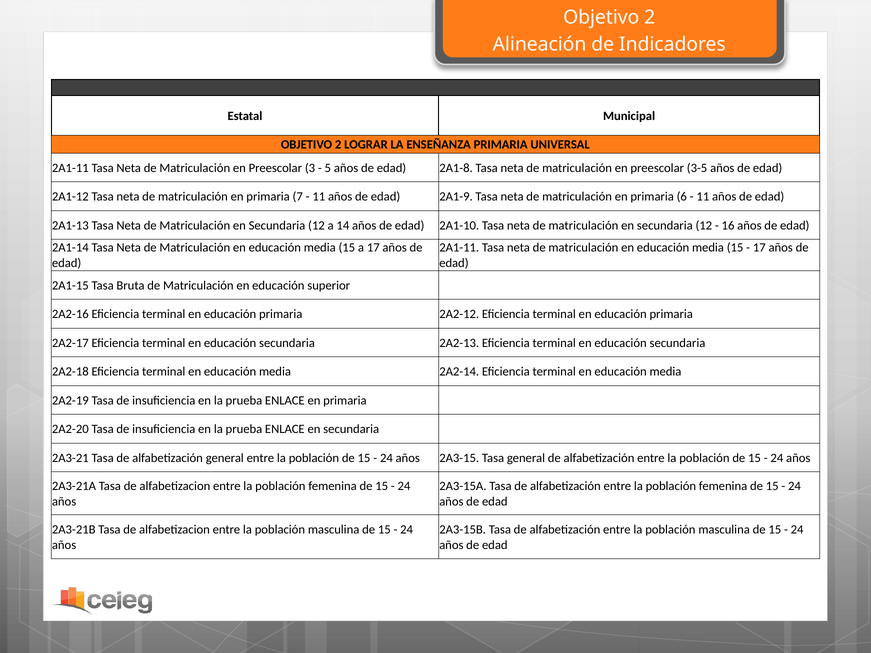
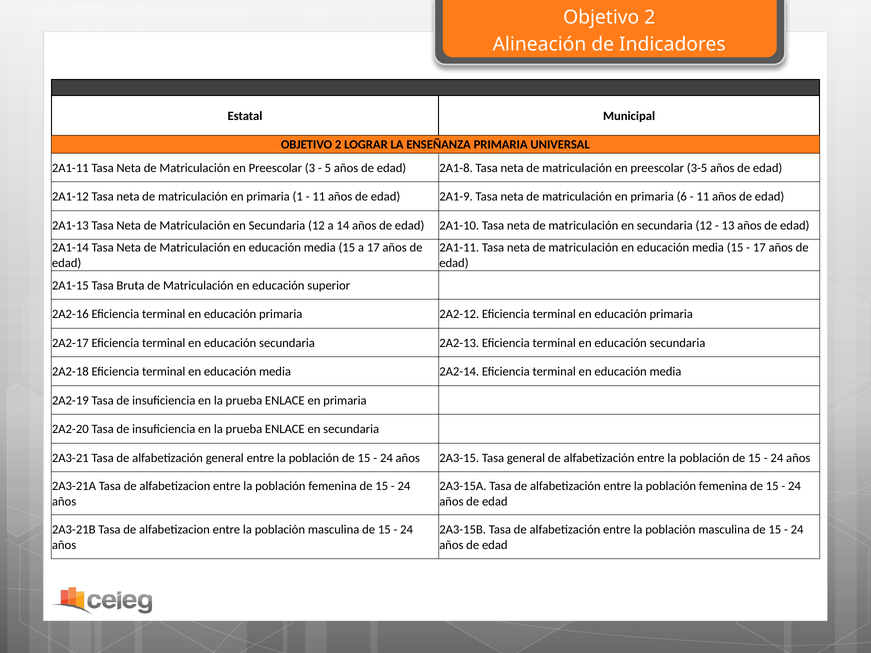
7: 7 -> 1
16: 16 -> 13
